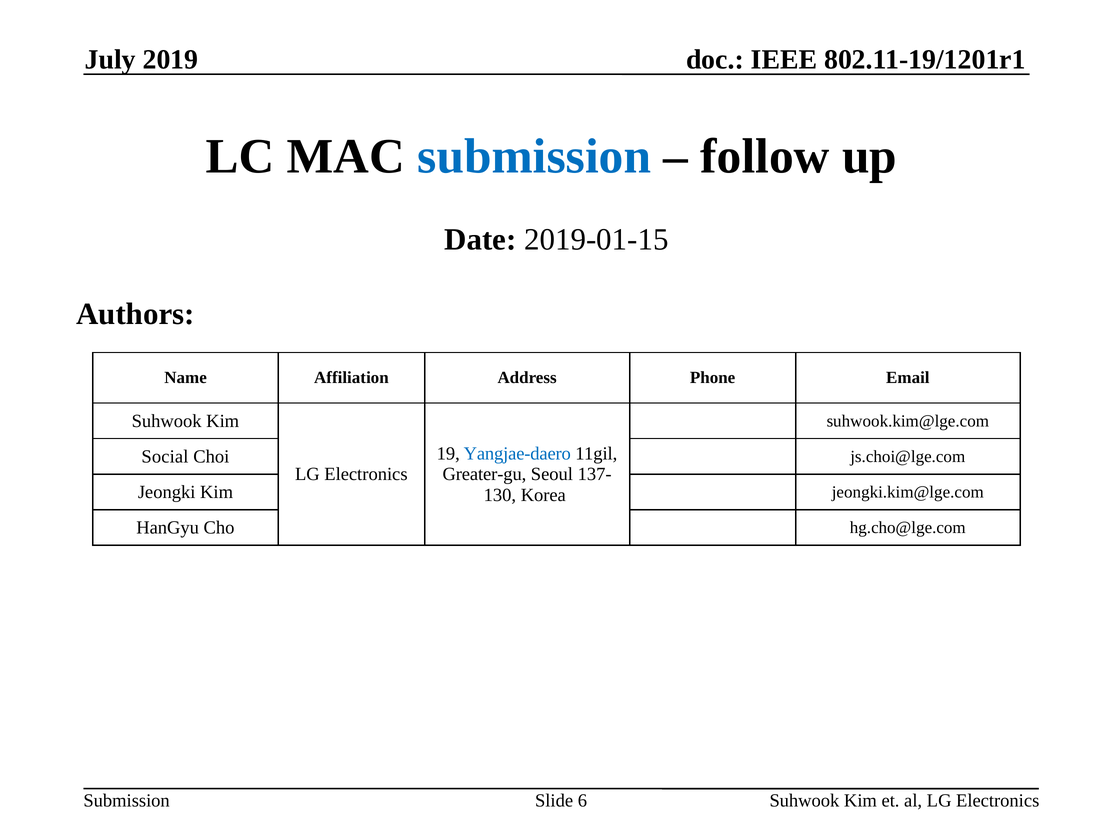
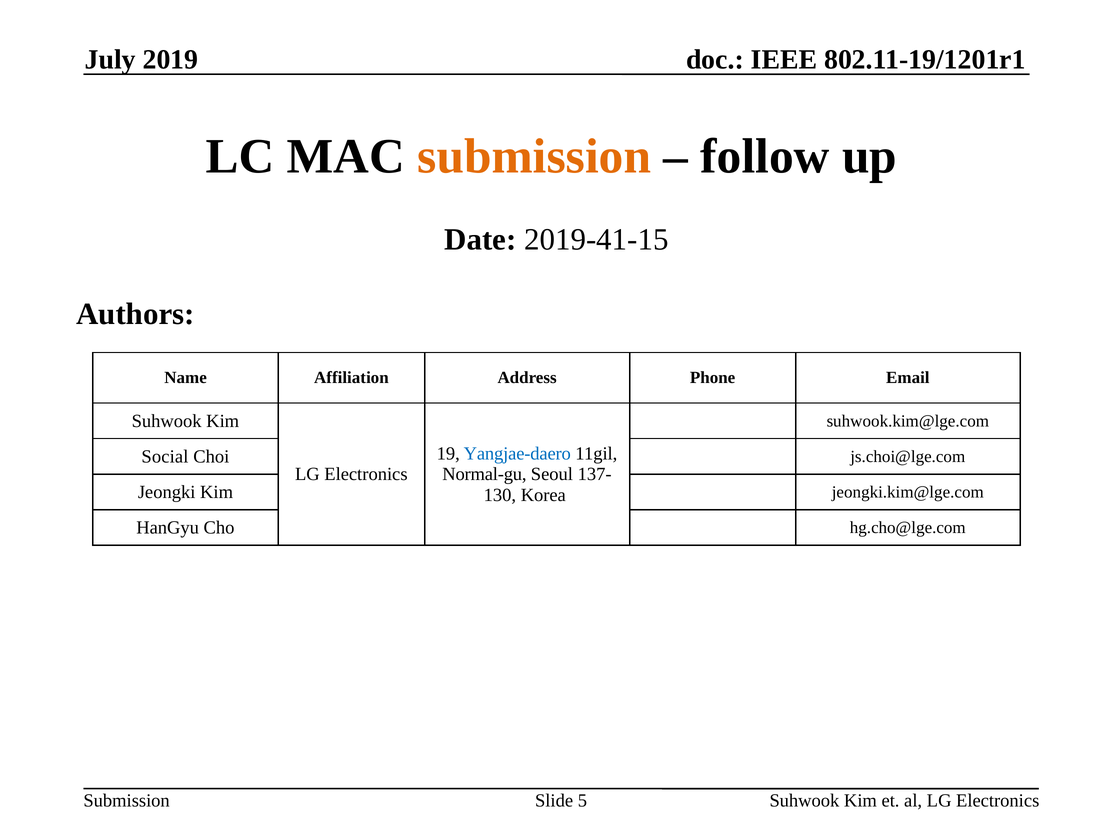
submission at (534, 156) colour: blue -> orange
2019-01-15: 2019-01-15 -> 2019-41-15
Greater-gu: Greater-gu -> Normal-gu
6: 6 -> 5
